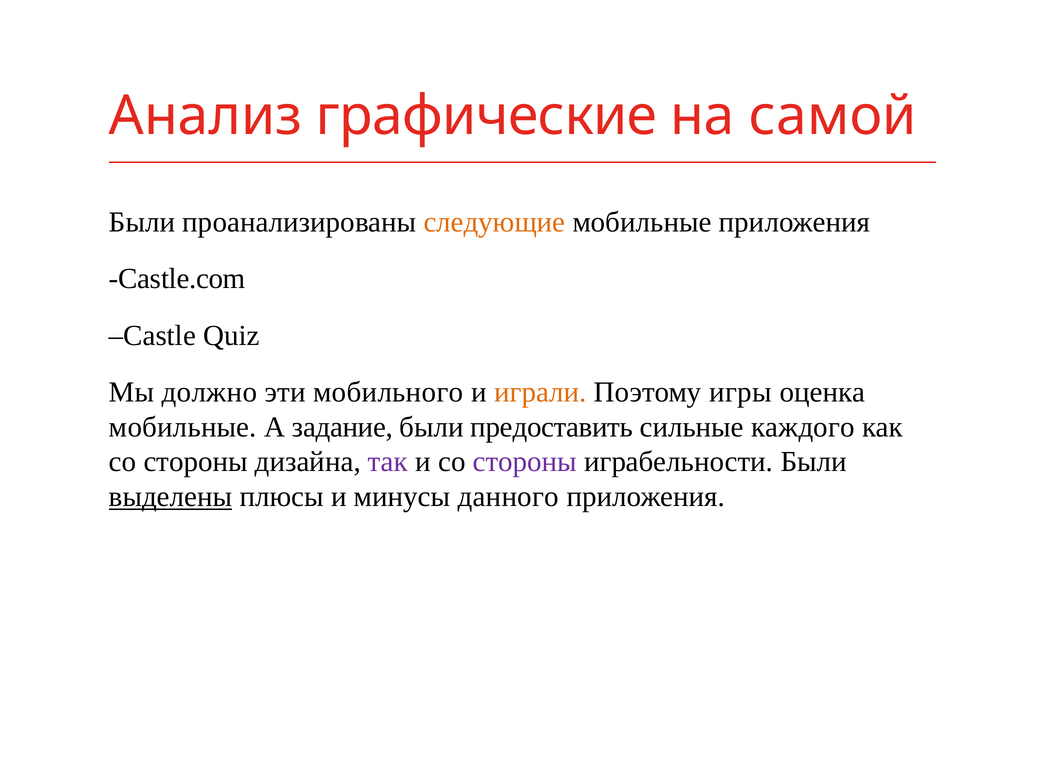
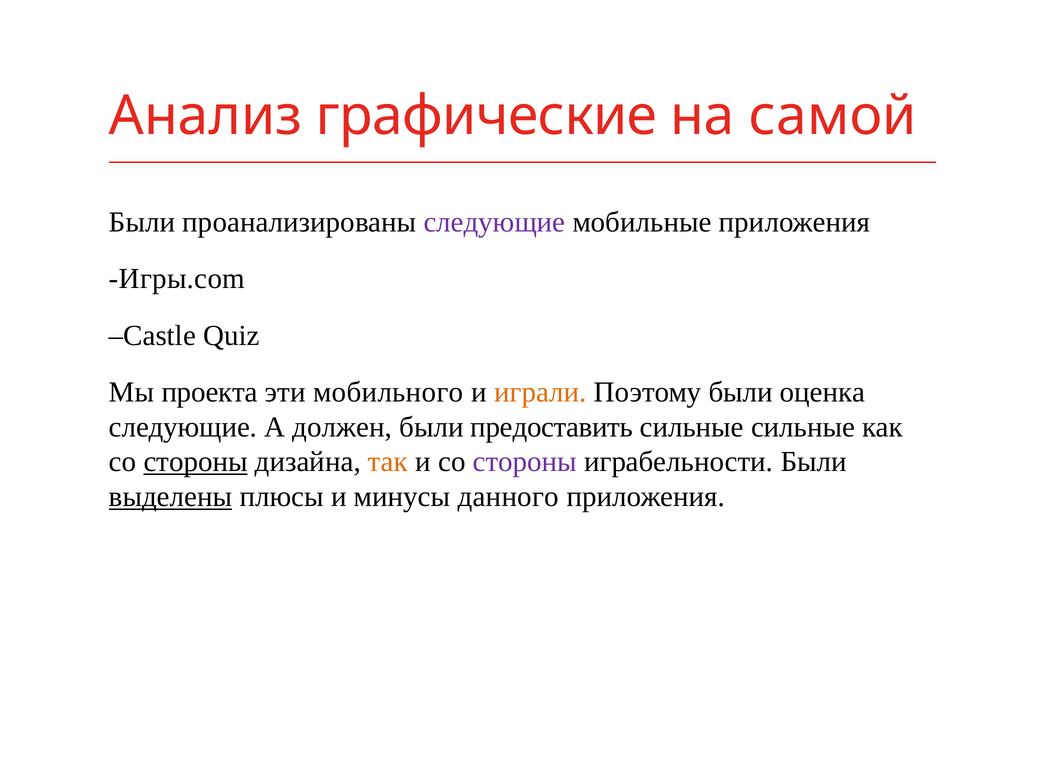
следующие at (494, 222) colour: orange -> purple
Castle.com: Castle.com -> Игры.com
должно: должно -> проекта
Поэтому игры: игры -> были
мобильные at (183, 427): мобильные -> следующие
задание: задание -> должен
сильные каждого: каждого -> сильные
стороны at (196, 462) underline: none -> present
так colour: purple -> orange
